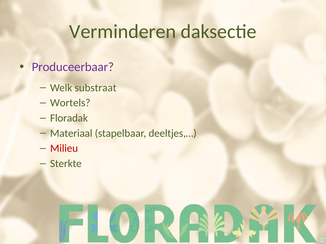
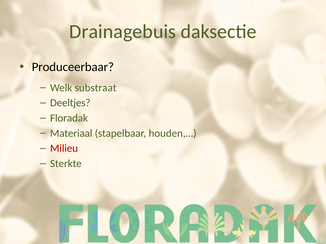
Verminderen: Verminderen -> Drainagebuis
Produceerbaar colour: purple -> black
Wortels: Wortels -> Deeltjes
deeltjes,…: deeltjes,… -> houden,…
